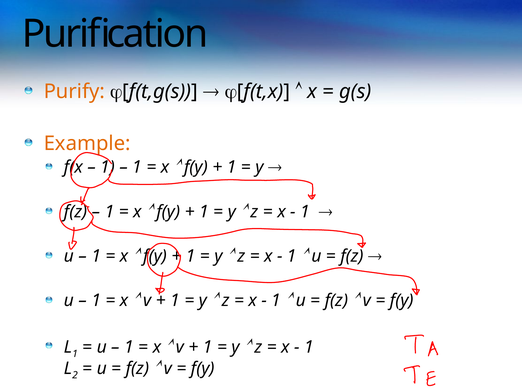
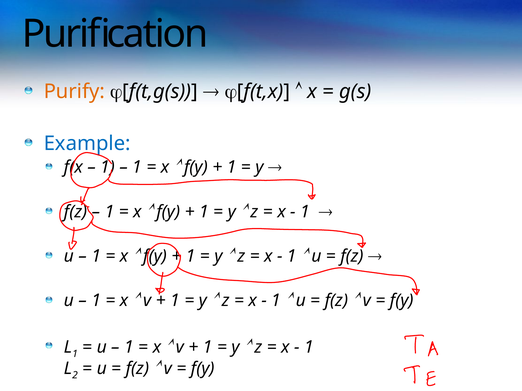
Example colour: orange -> blue
